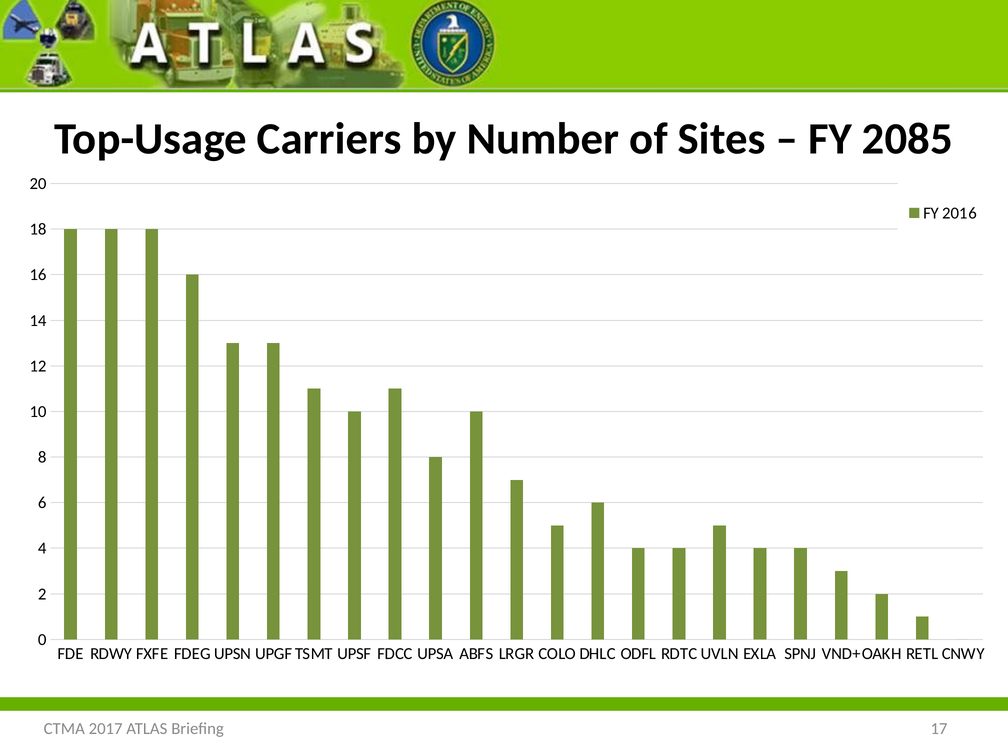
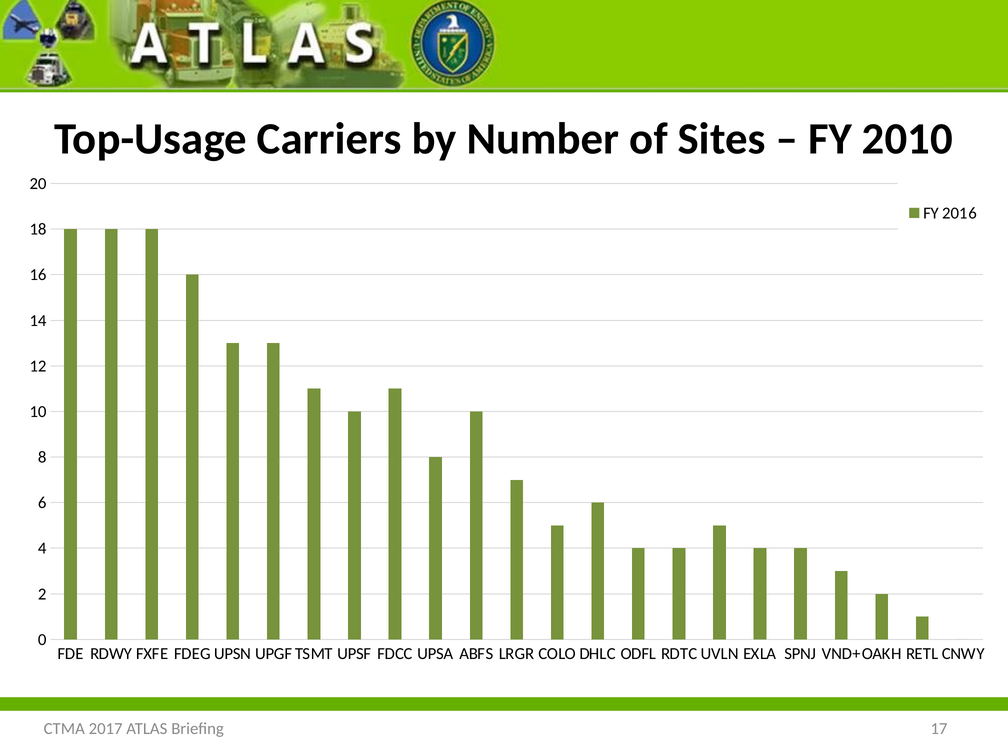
2085: 2085 -> 2010
